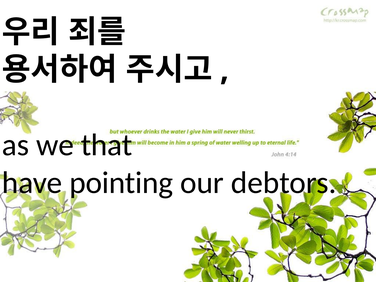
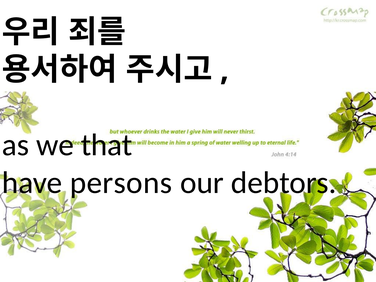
pointing: pointing -> persons
